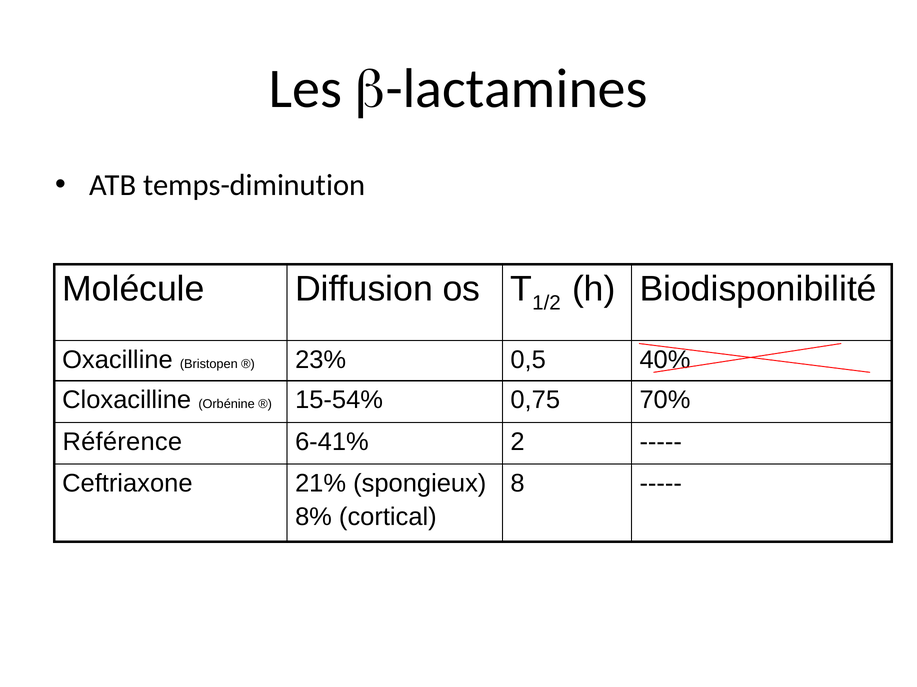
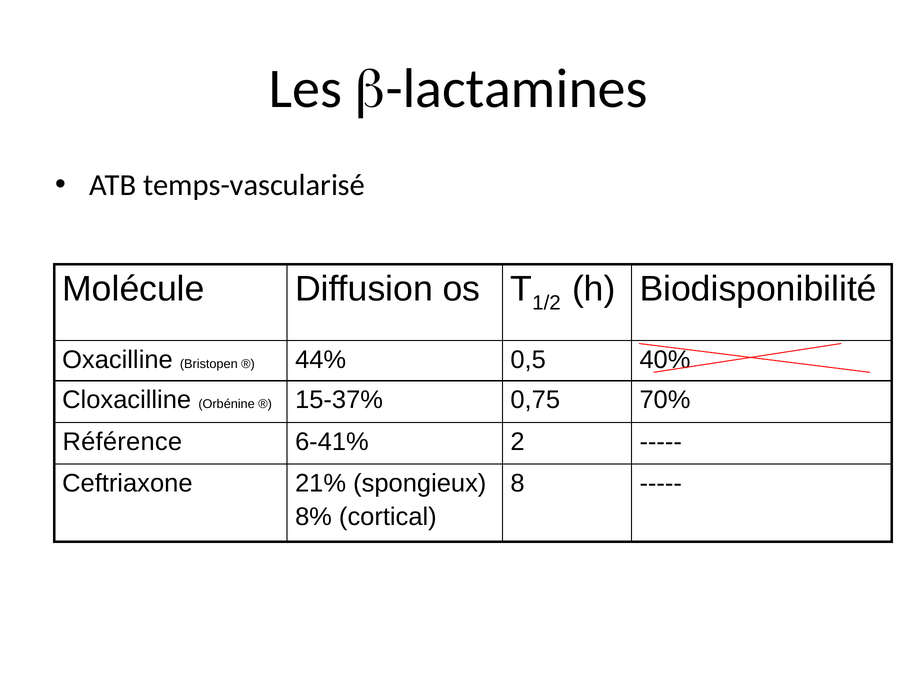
temps-diminution: temps-diminution -> temps-vascularisé
23%: 23% -> 44%
15-54%: 15-54% -> 15-37%
